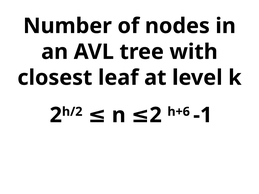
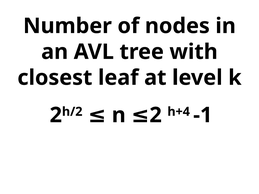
h+6: h+6 -> h+4
